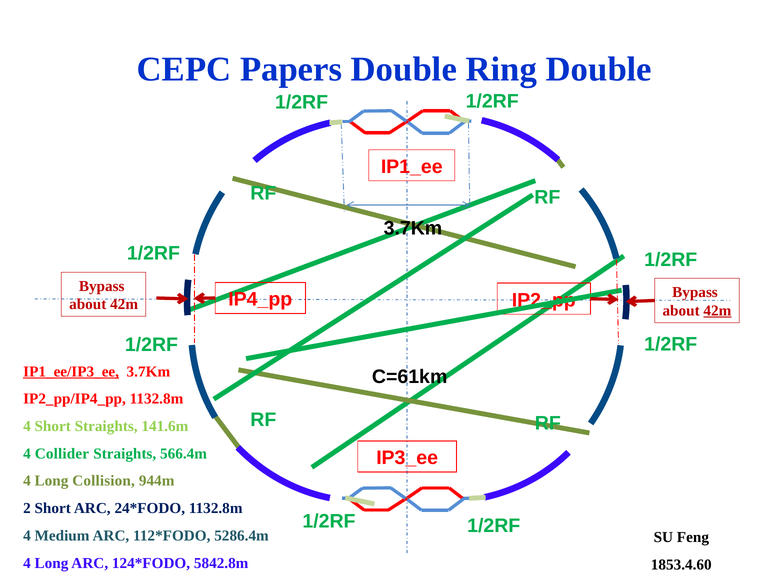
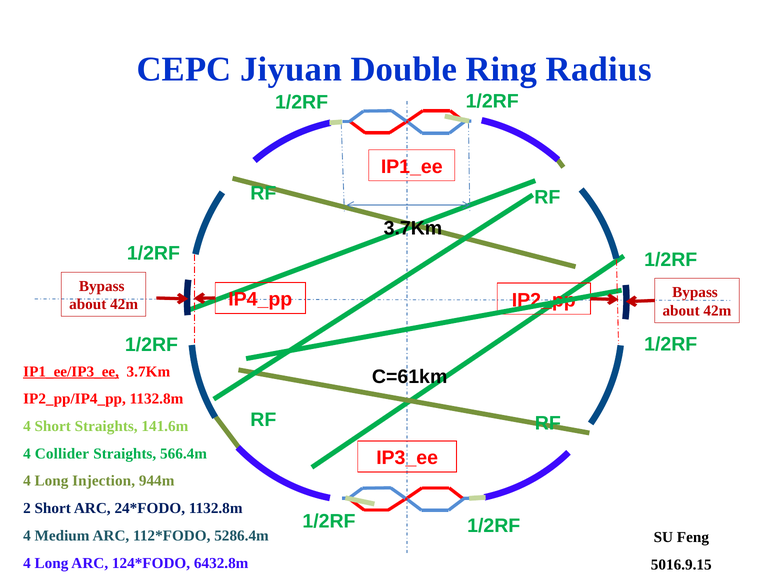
Papers: Papers -> Jiyuan
Ring Double: Double -> Radius
42m at (717, 311) underline: present -> none
Collision: Collision -> Injection
5842.8m: 5842.8m -> 6432.8m
1853.4.60: 1853.4.60 -> 5016.9.15
